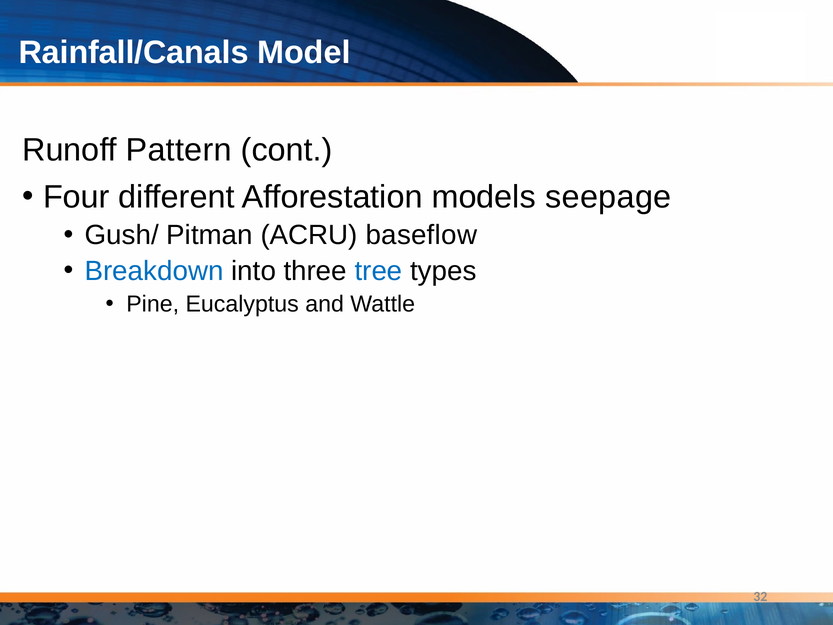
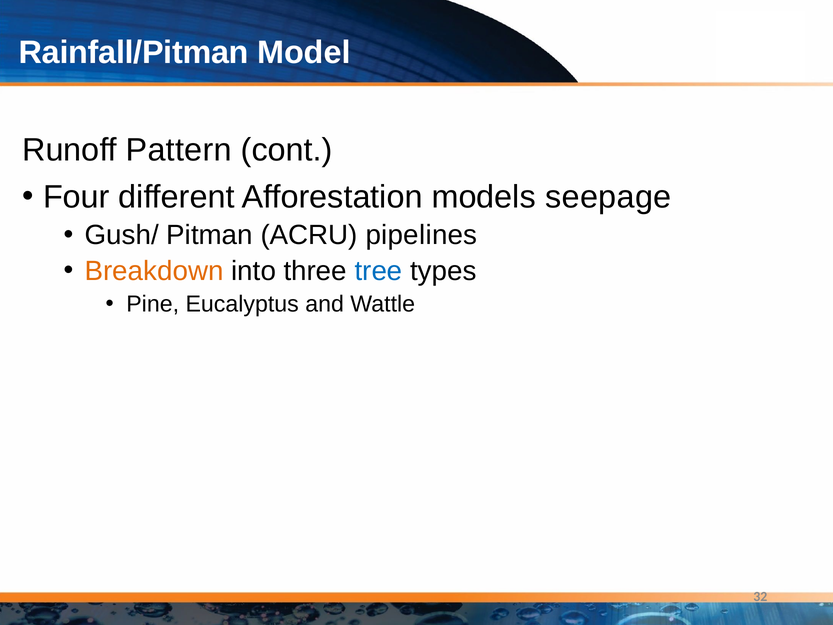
Rainfall/Canals: Rainfall/Canals -> Rainfall/Pitman
baseflow: baseflow -> pipelines
Breakdown colour: blue -> orange
